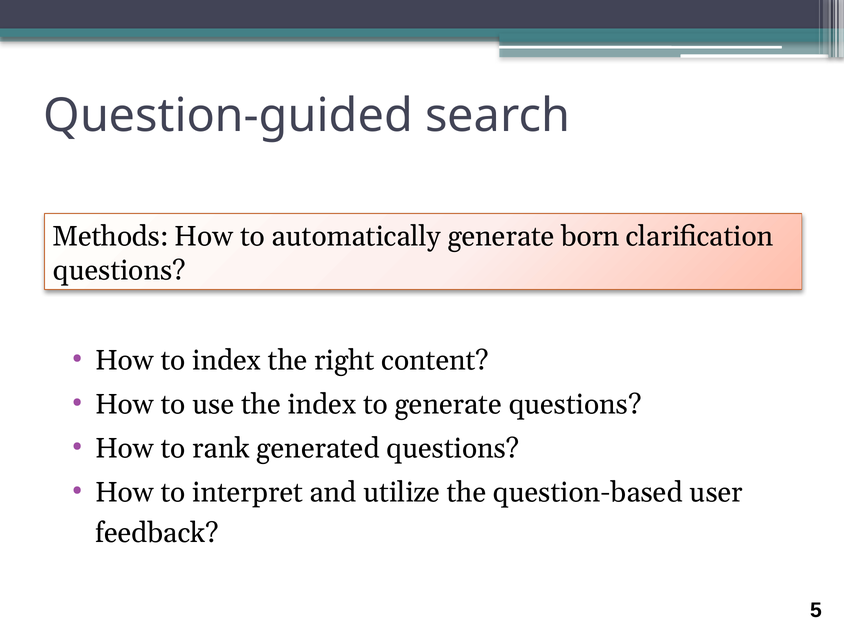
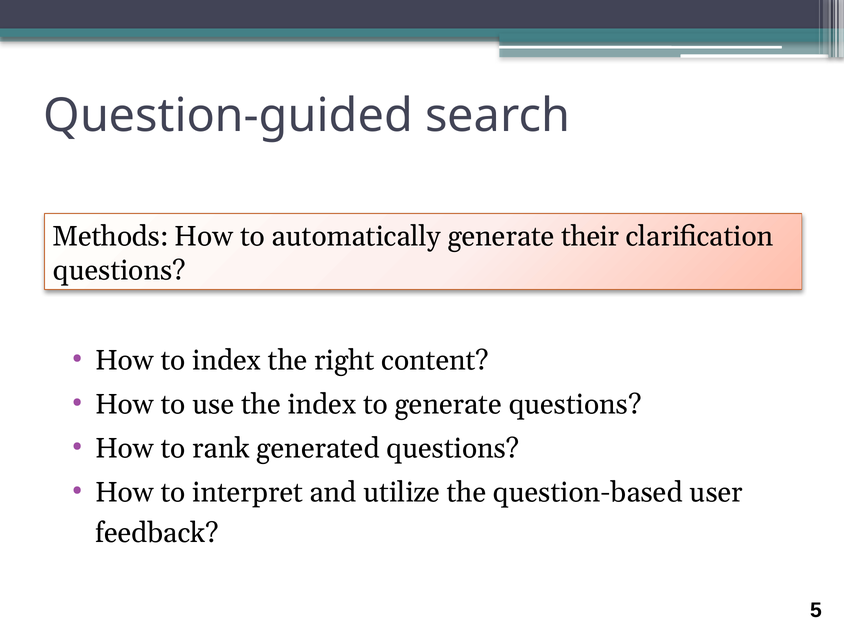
born: born -> their
